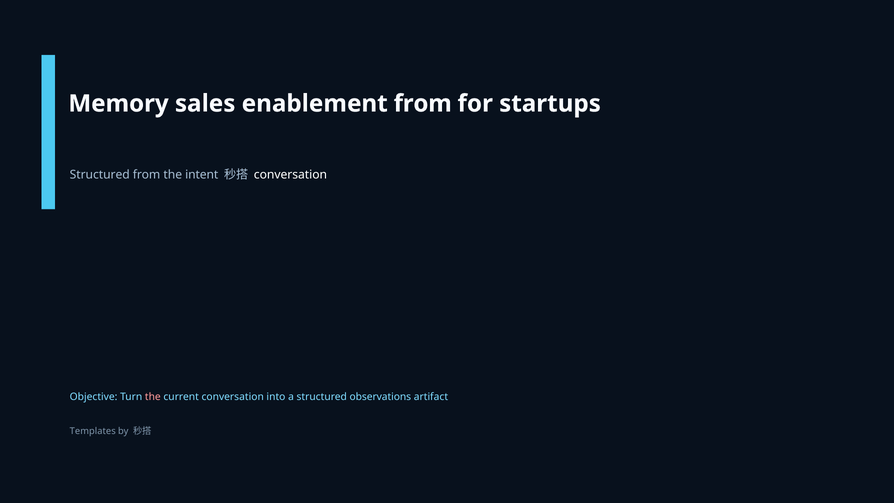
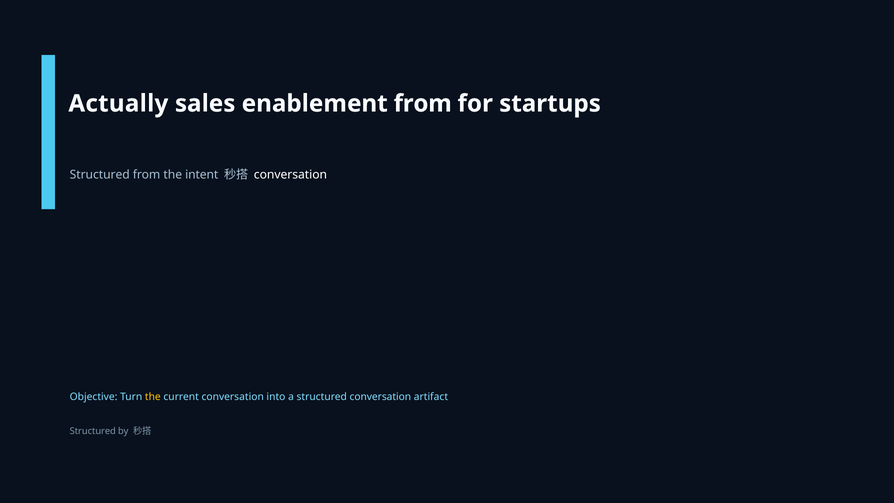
Memory: Memory -> Actually
the at (153, 397) colour: pink -> yellow
structured observations: observations -> conversation
Templates at (93, 431): Templates -> Structured
